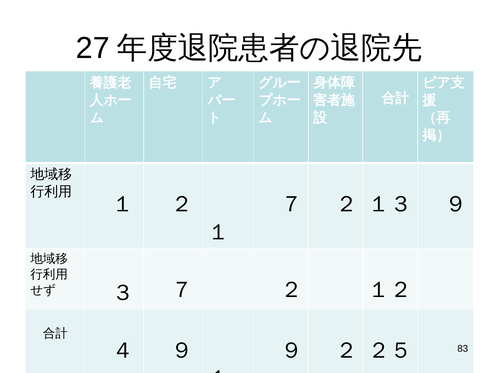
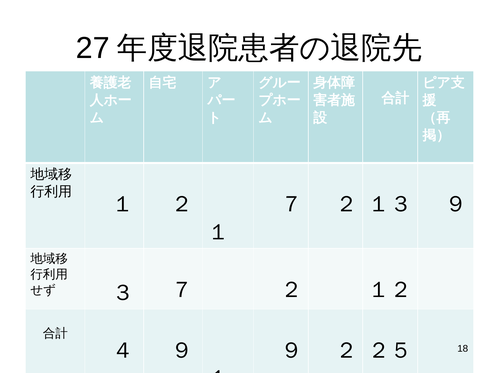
83: 83 -> 18
